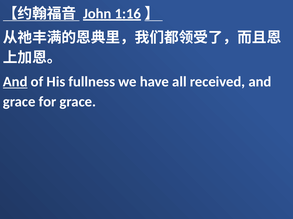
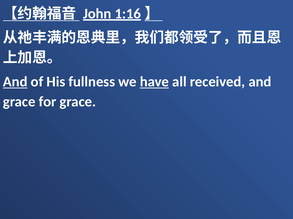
have underline: none -> present
